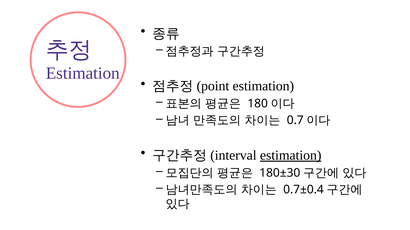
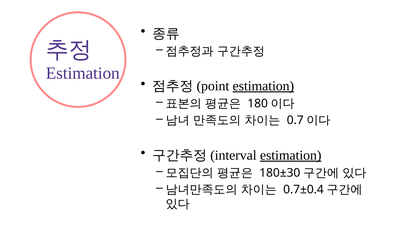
estimation at (263, 86) underline: none -> present
